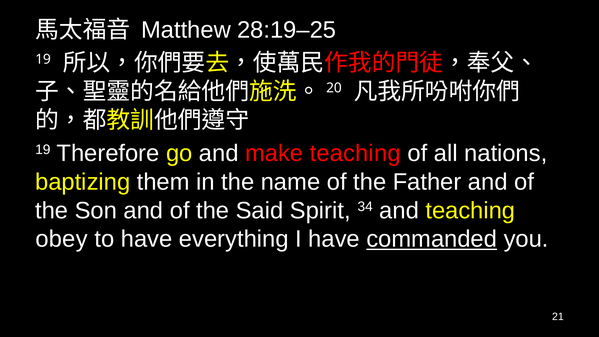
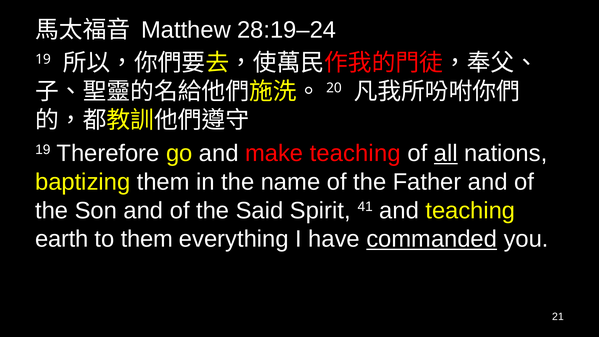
28:19–25: 28:19–25 -> 28:19–24
all underline: none -> present
34: 34 -> 41
obey: obey -> earth
to have: have -> them
